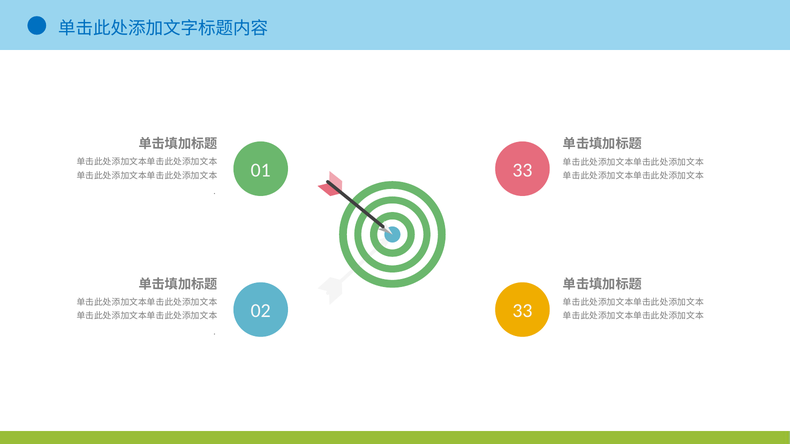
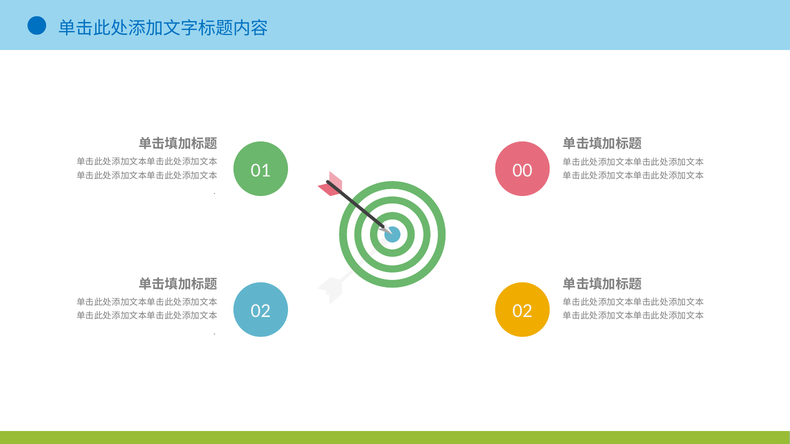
01 33: 33 -> 00
02 33: 33 -> 02
